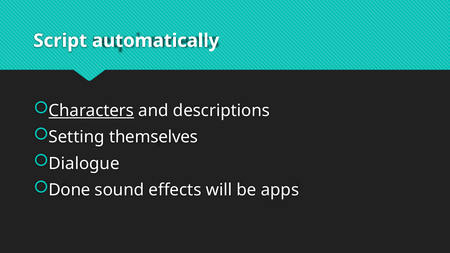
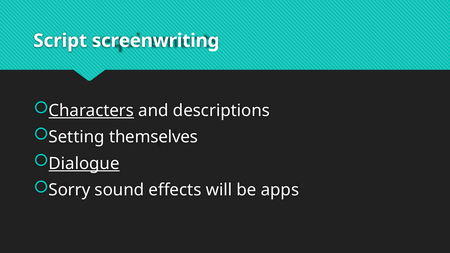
automatically: automatically -> screenwriting
Dialogue underline: none -> present
Done: Done -> Sorry
